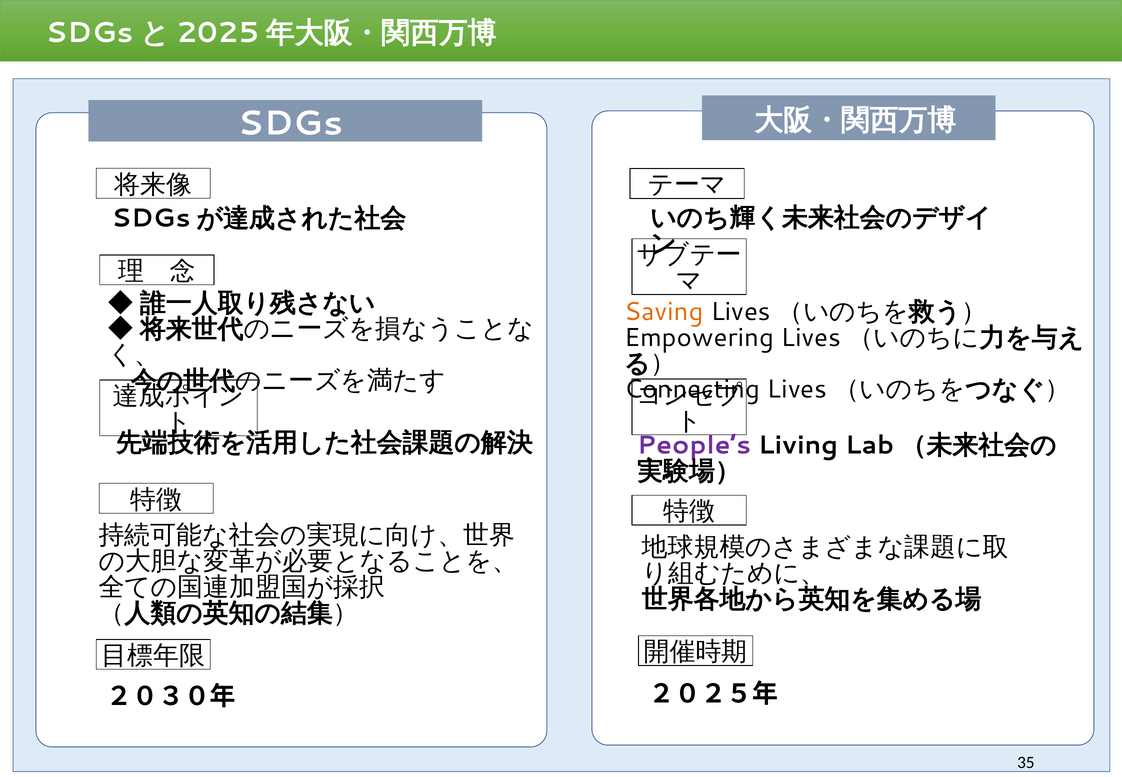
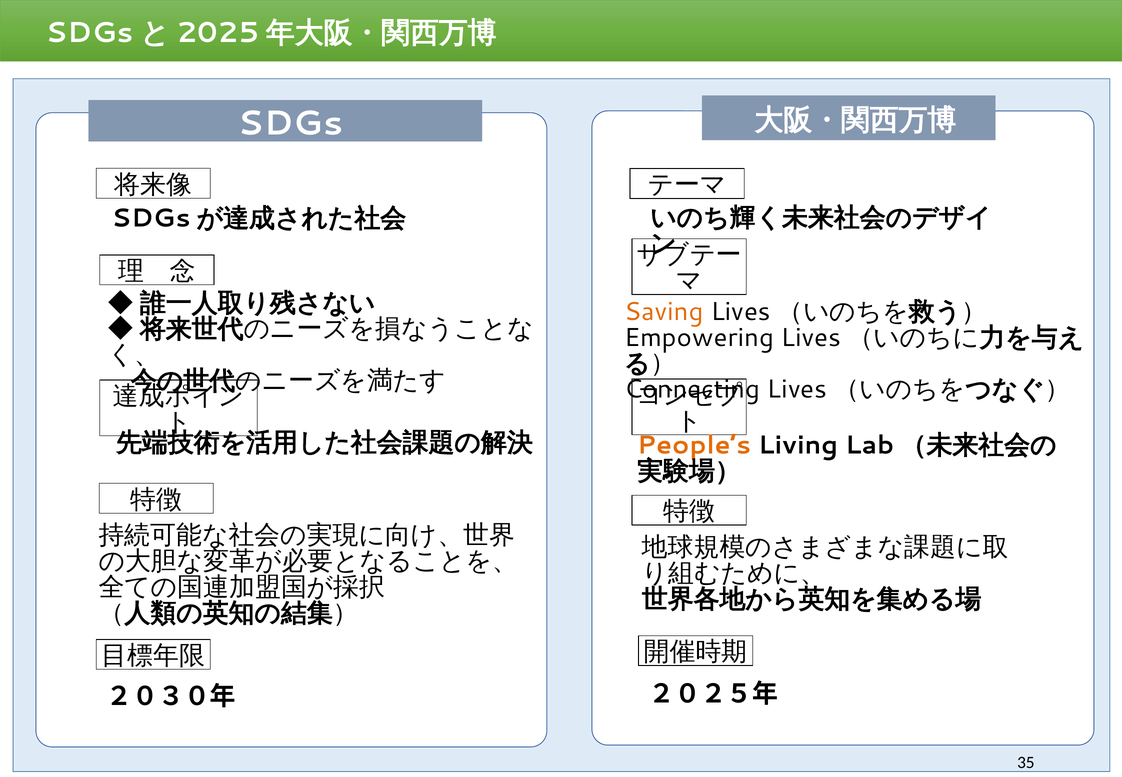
People’s colour: purple -> orange
